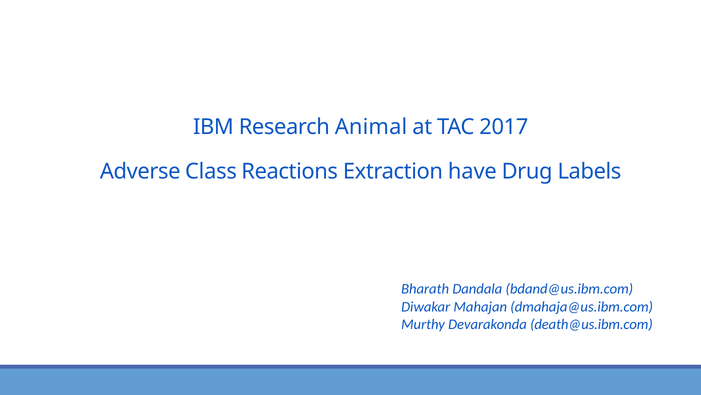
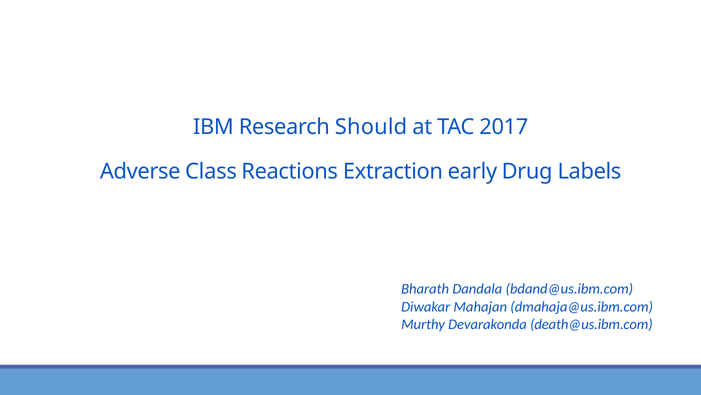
Animal: Animal -> Should
have: have -> early
